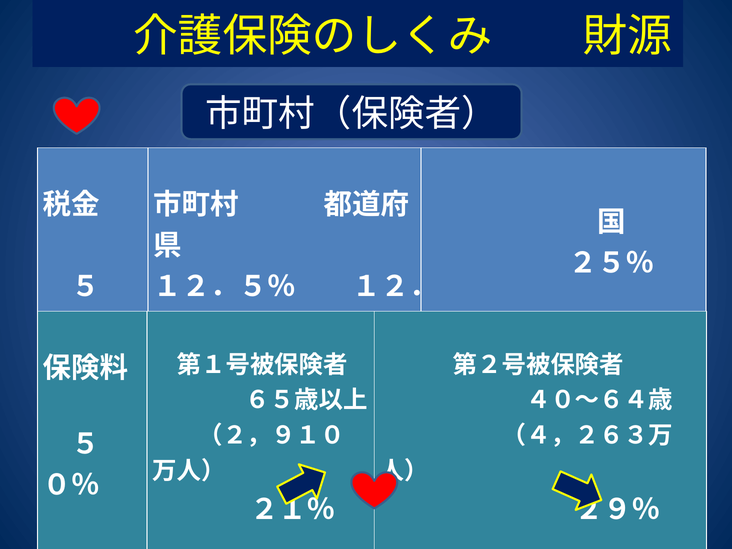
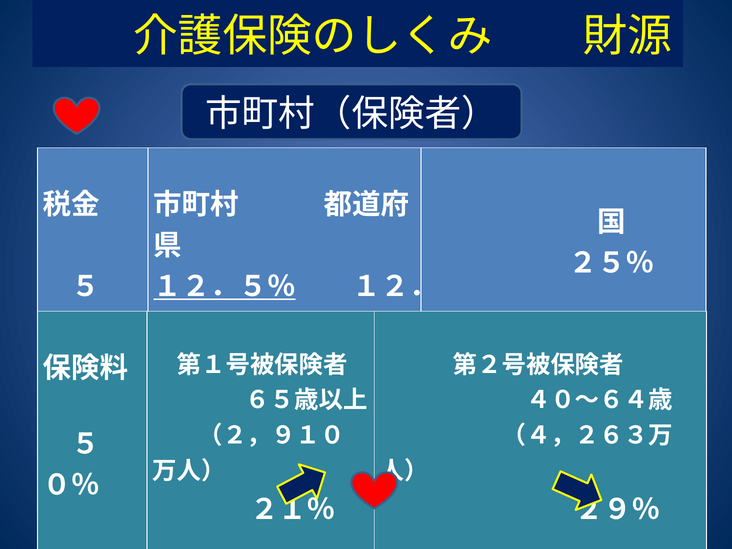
１２．５％ underline: none -> present
